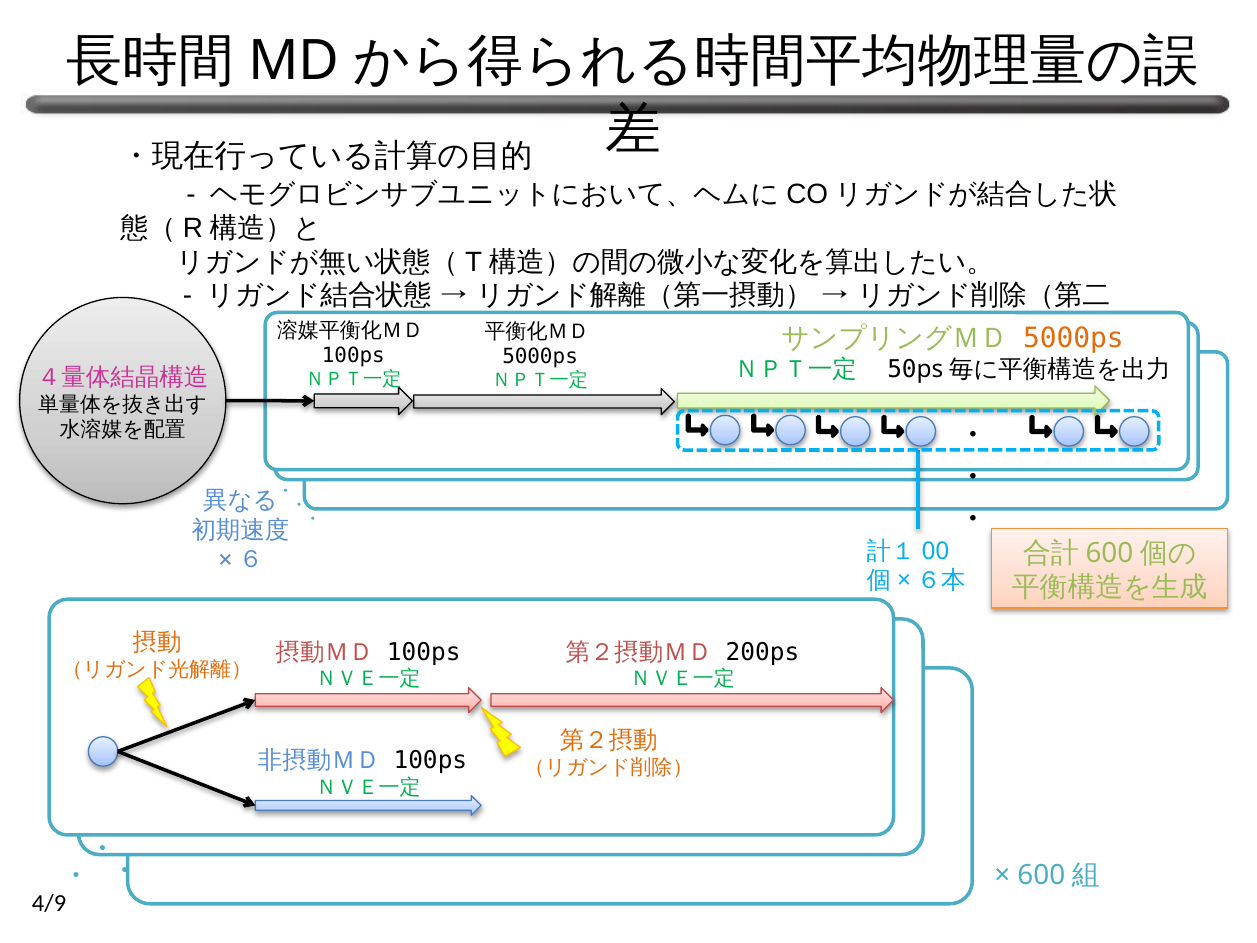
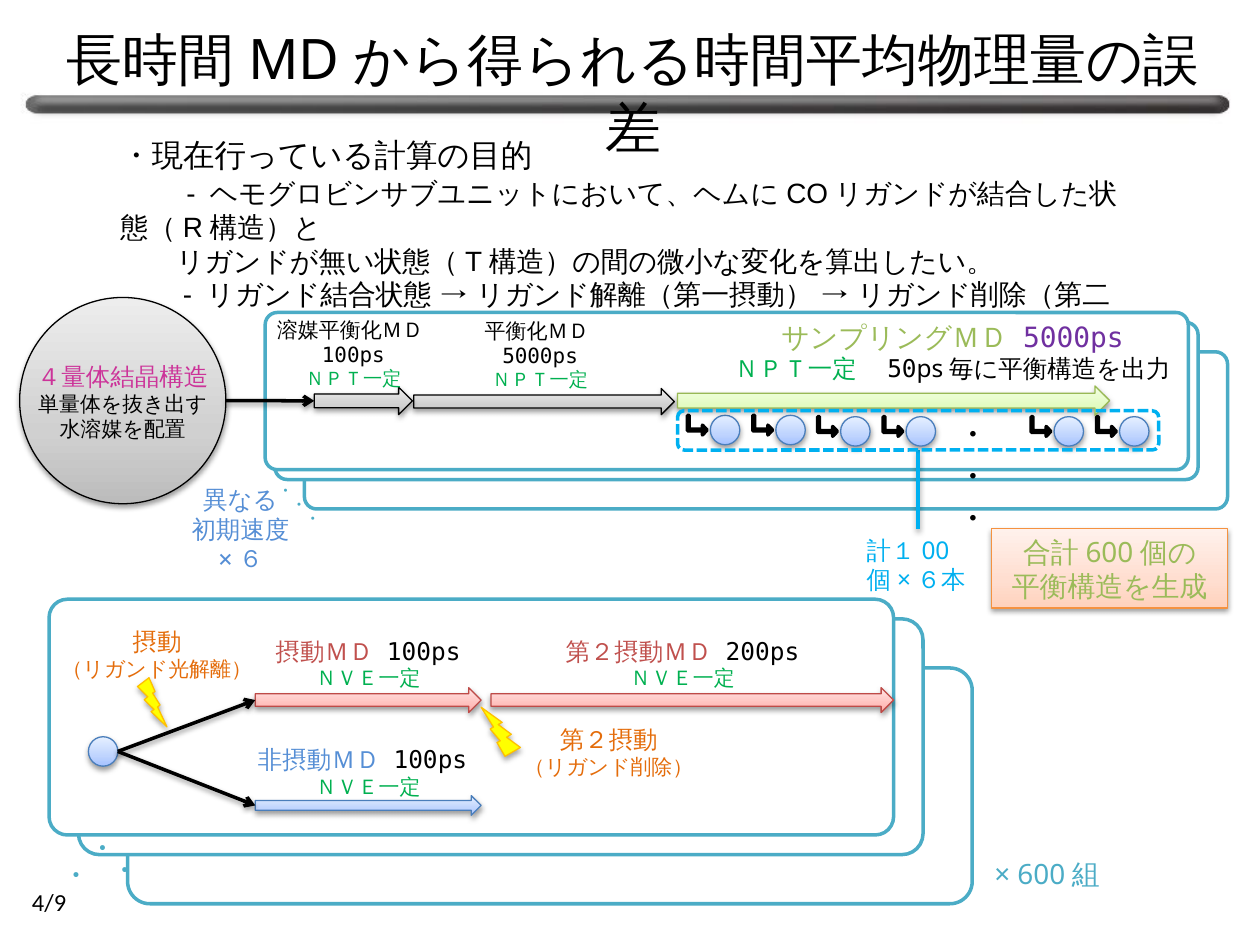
5000ps at (1073, 339) colour: orange -> purple
